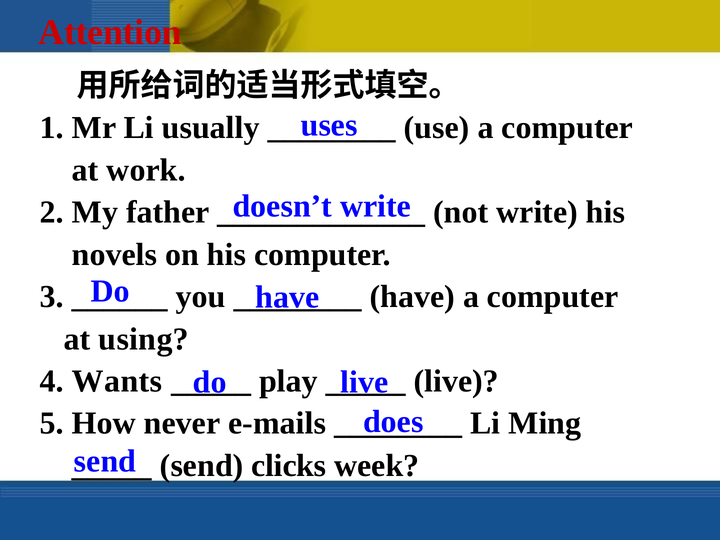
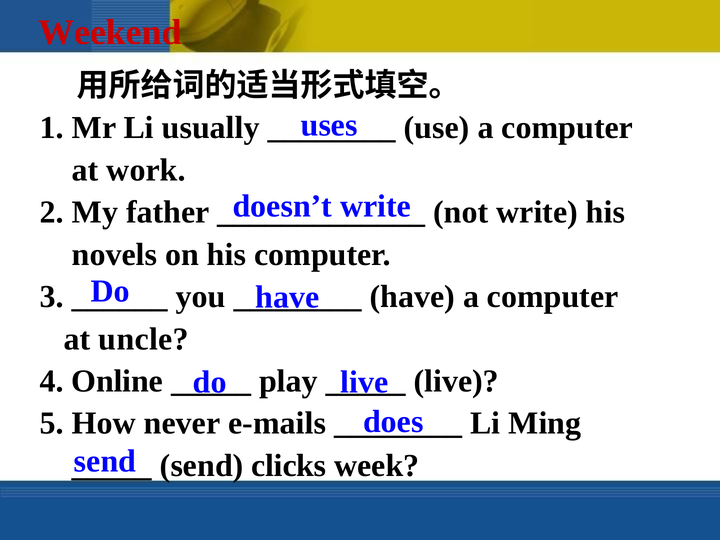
Attention: Attention -> Weekend
using: using -> uncle
Wants: Wants -> Online
